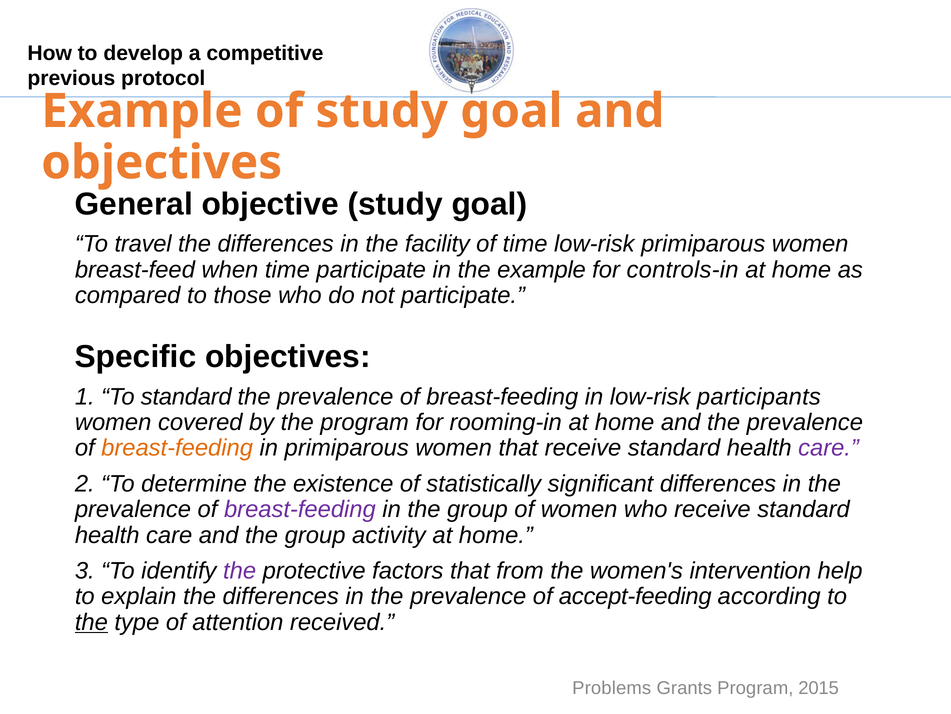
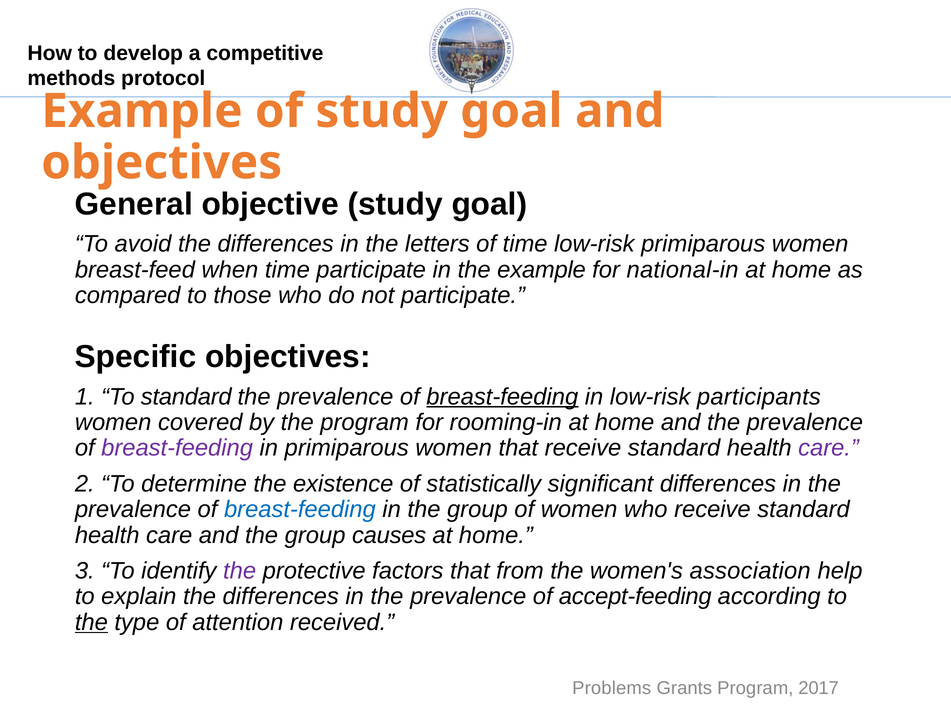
previous: previous -> methods
travel: travel -> avoid
facility: facility -> letters
controls-in: controls-in -> national-in
breast-feeding at (502, 396) underline: none -> present
breast-feeding at (177, 448) colour: orange -> purple
breast-feeding at (300, 509) colour: purple -> blue
activity: activity -> causes
intervention: intervention -> association
2015: 2015 -> 2017
